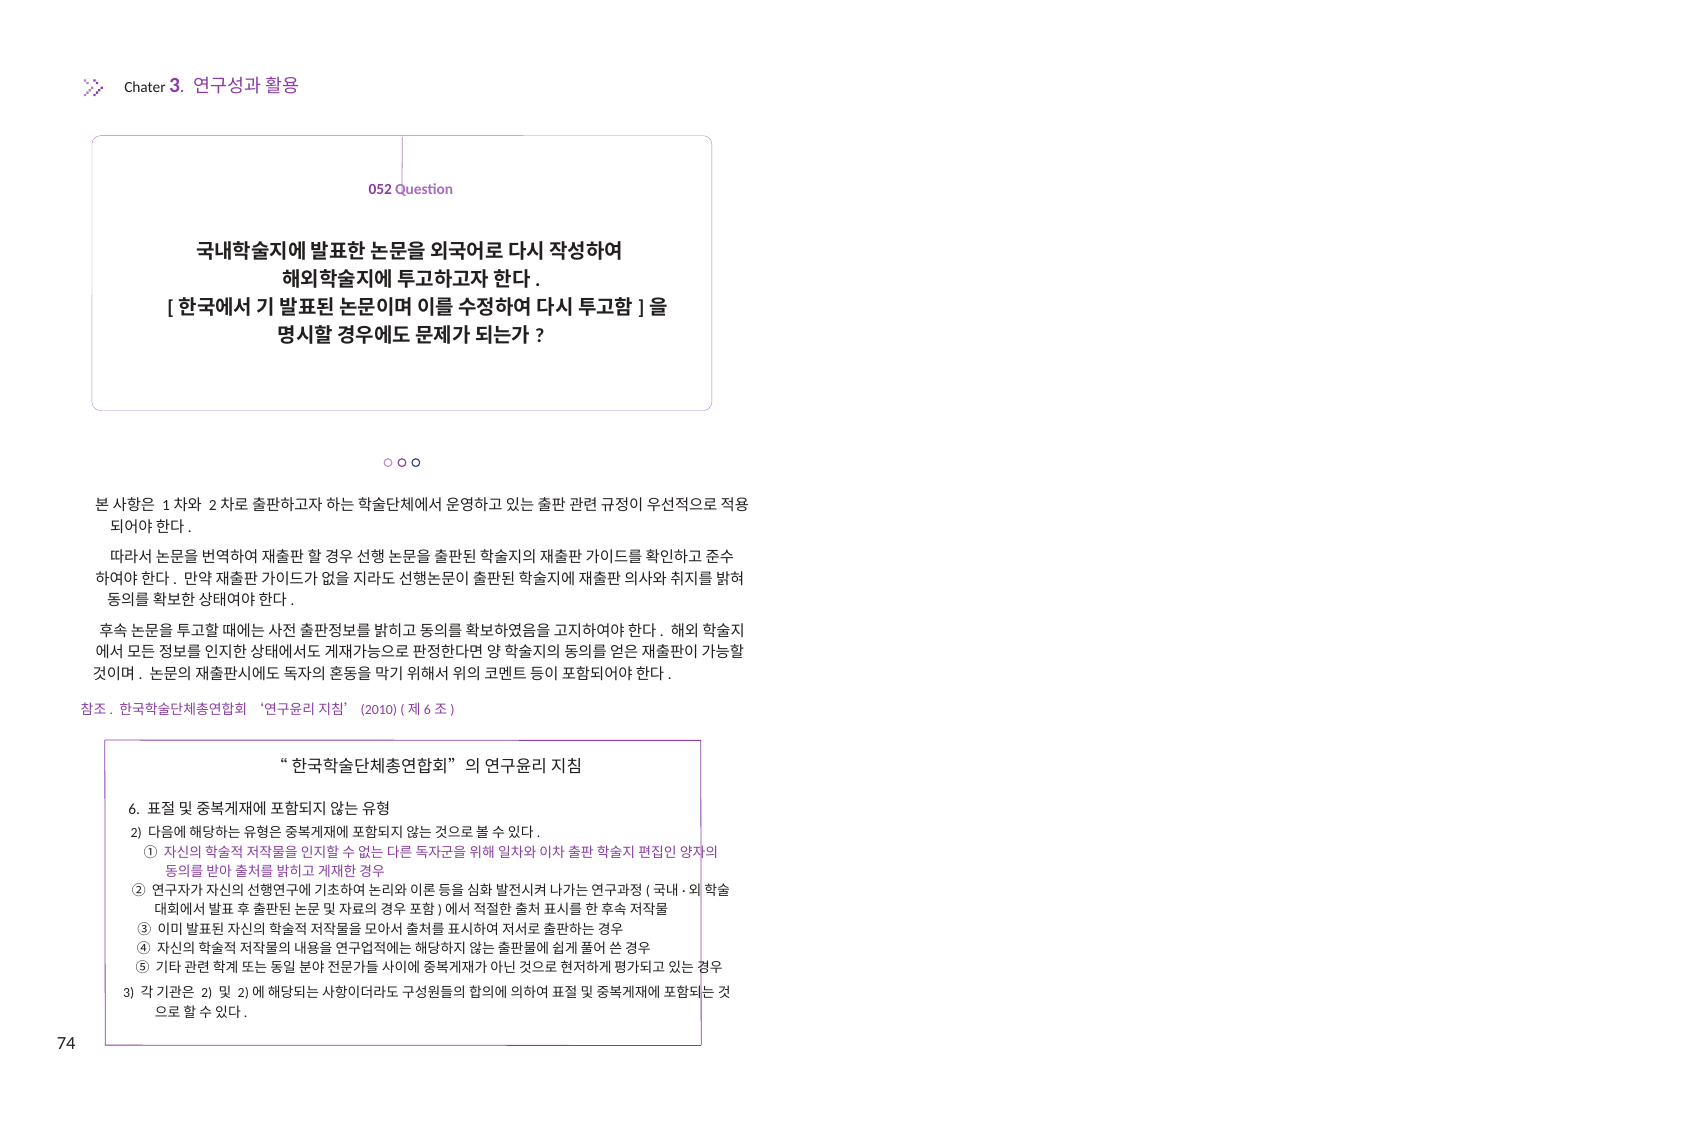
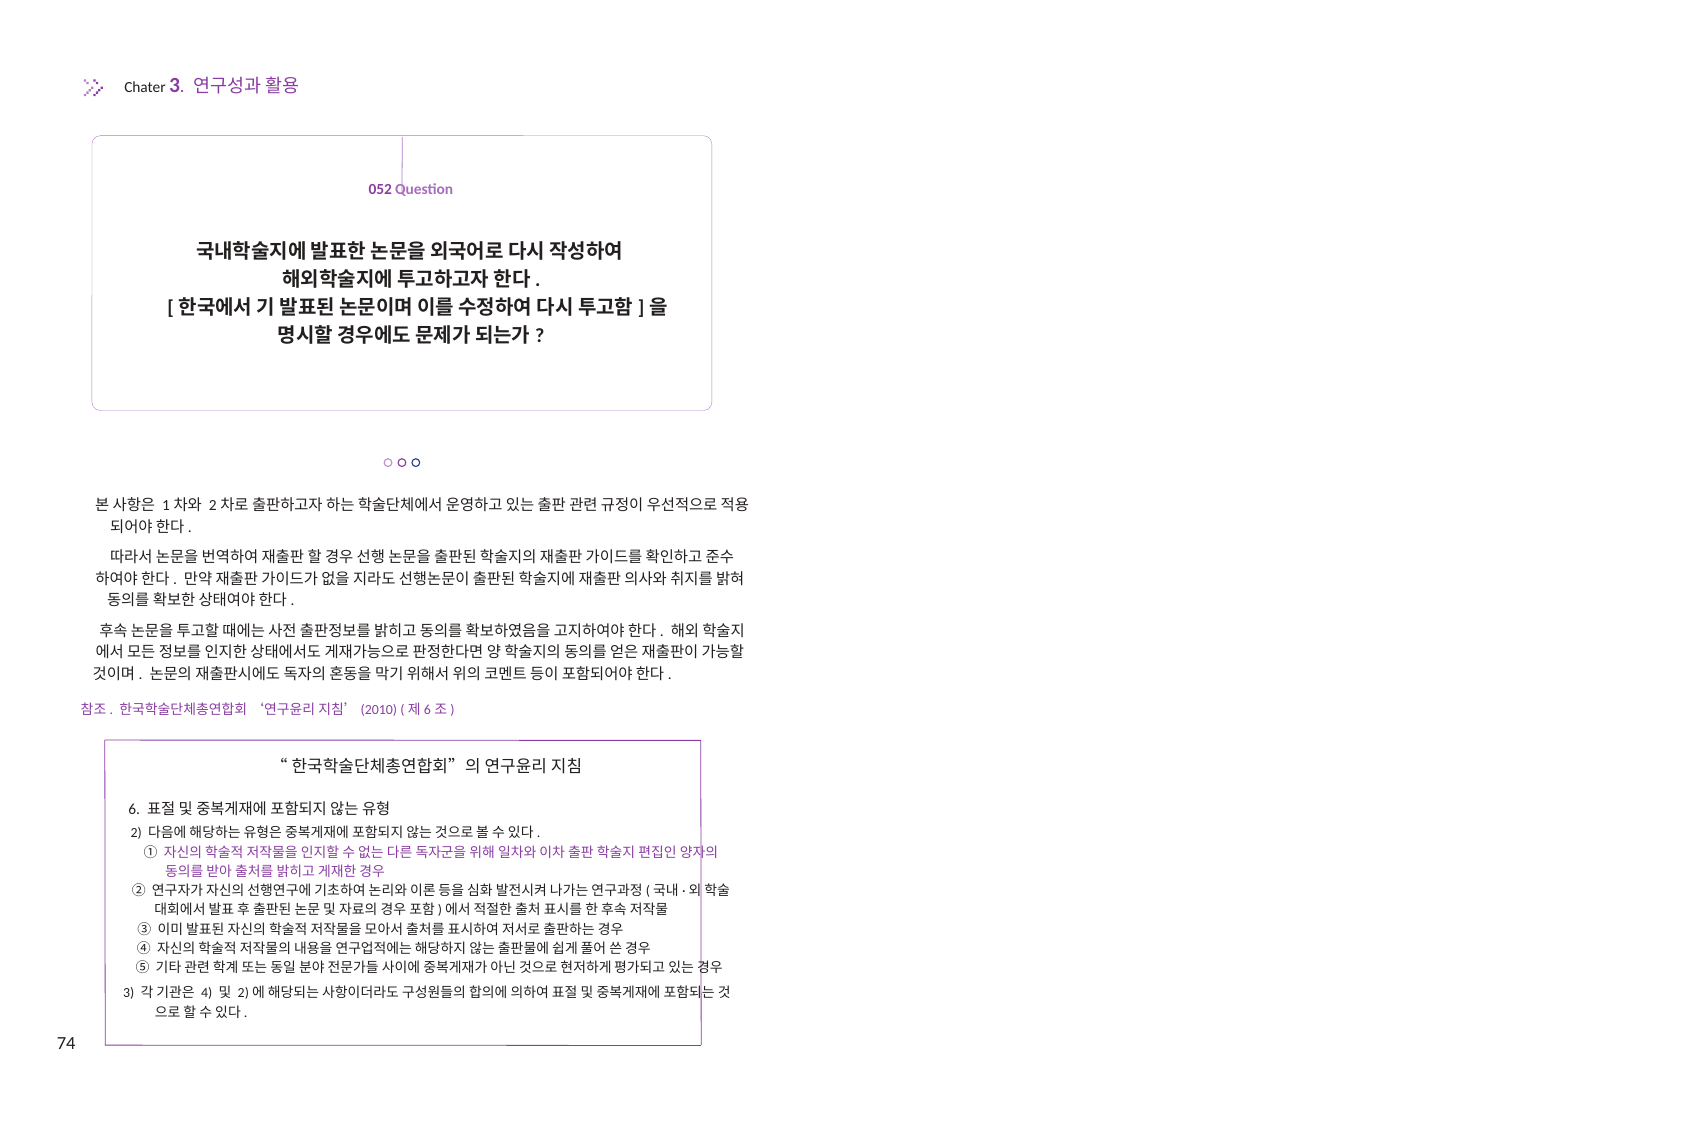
2 at (207, 992): 2 -> 4
